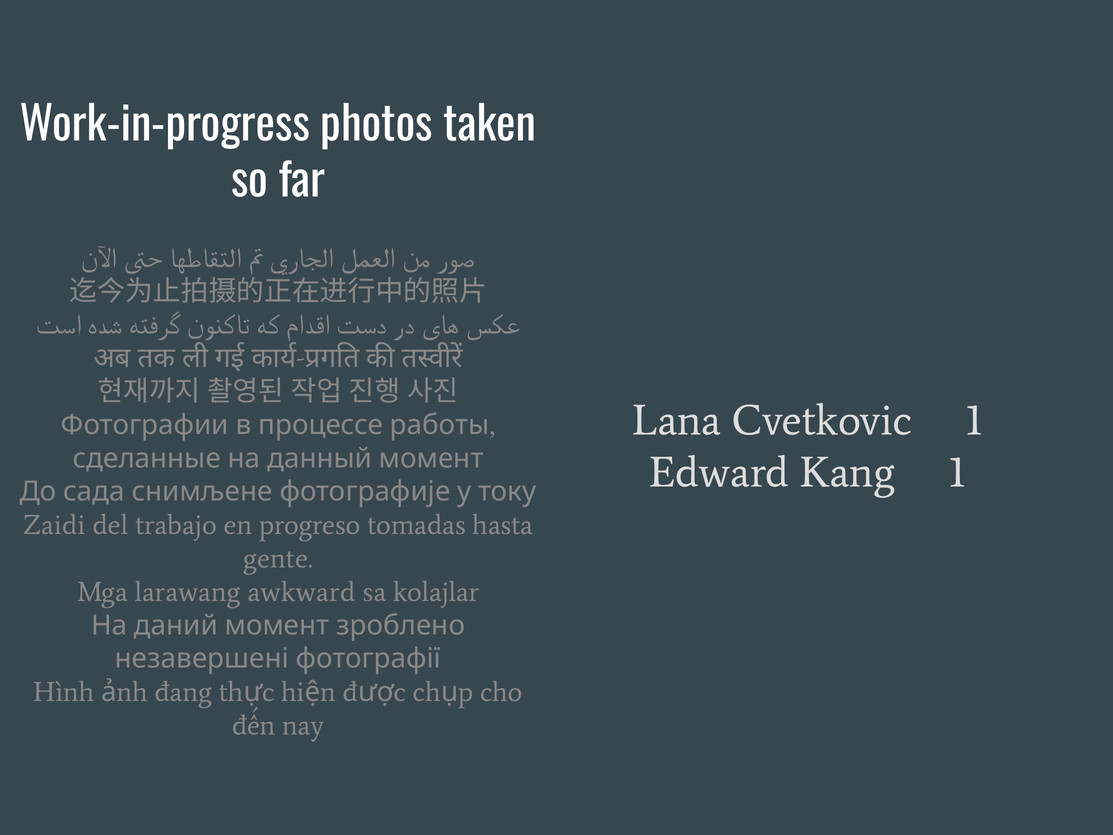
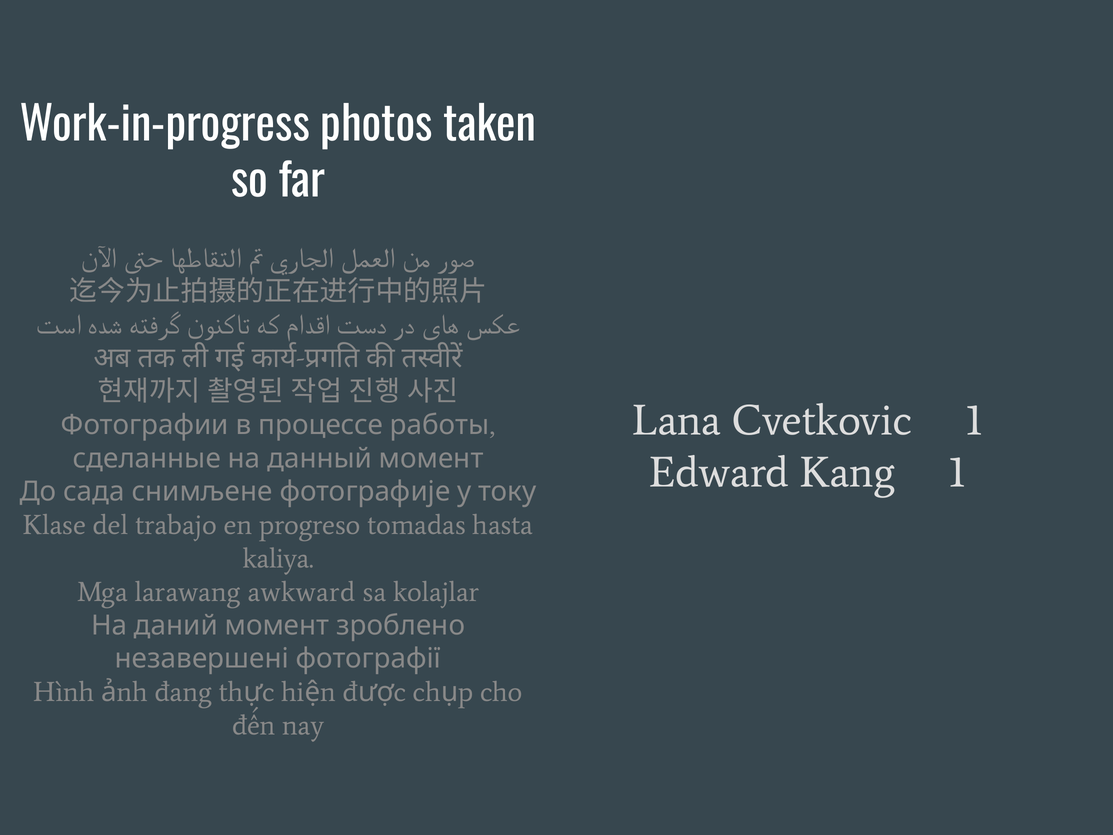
Zaidi: Zaidi -> Klase
gente: gente -> kaliya
